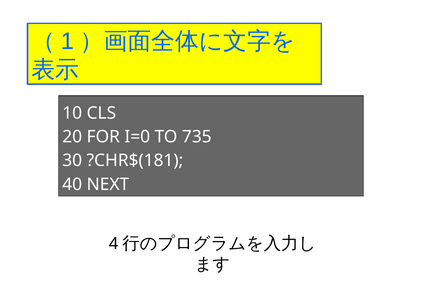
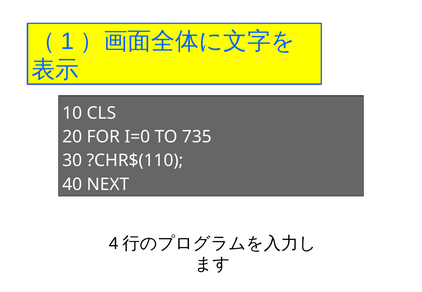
?CHR$(181: ?CHR$(181 -> ?CHR$(110
